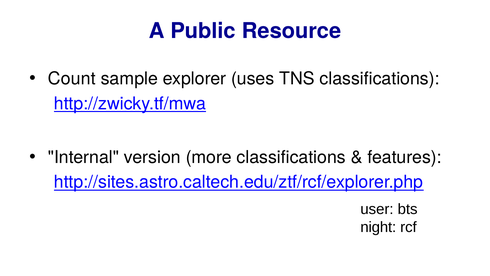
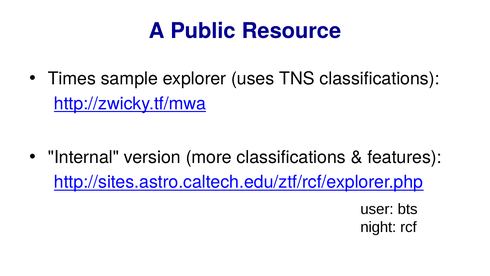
Count: Count -> Times
